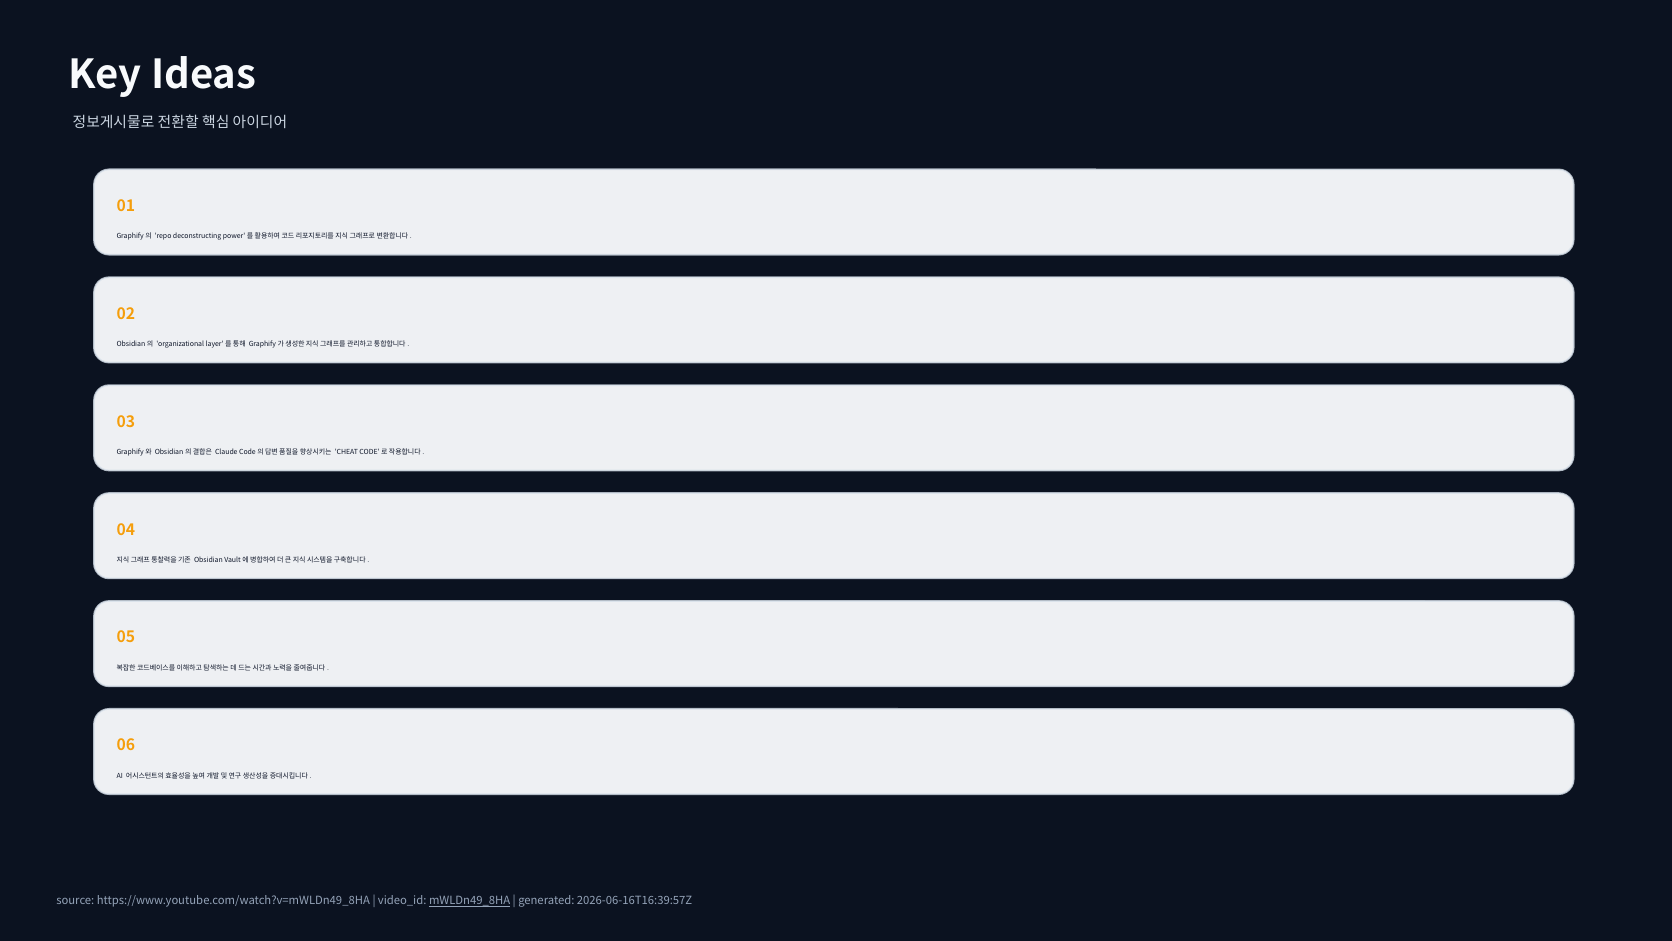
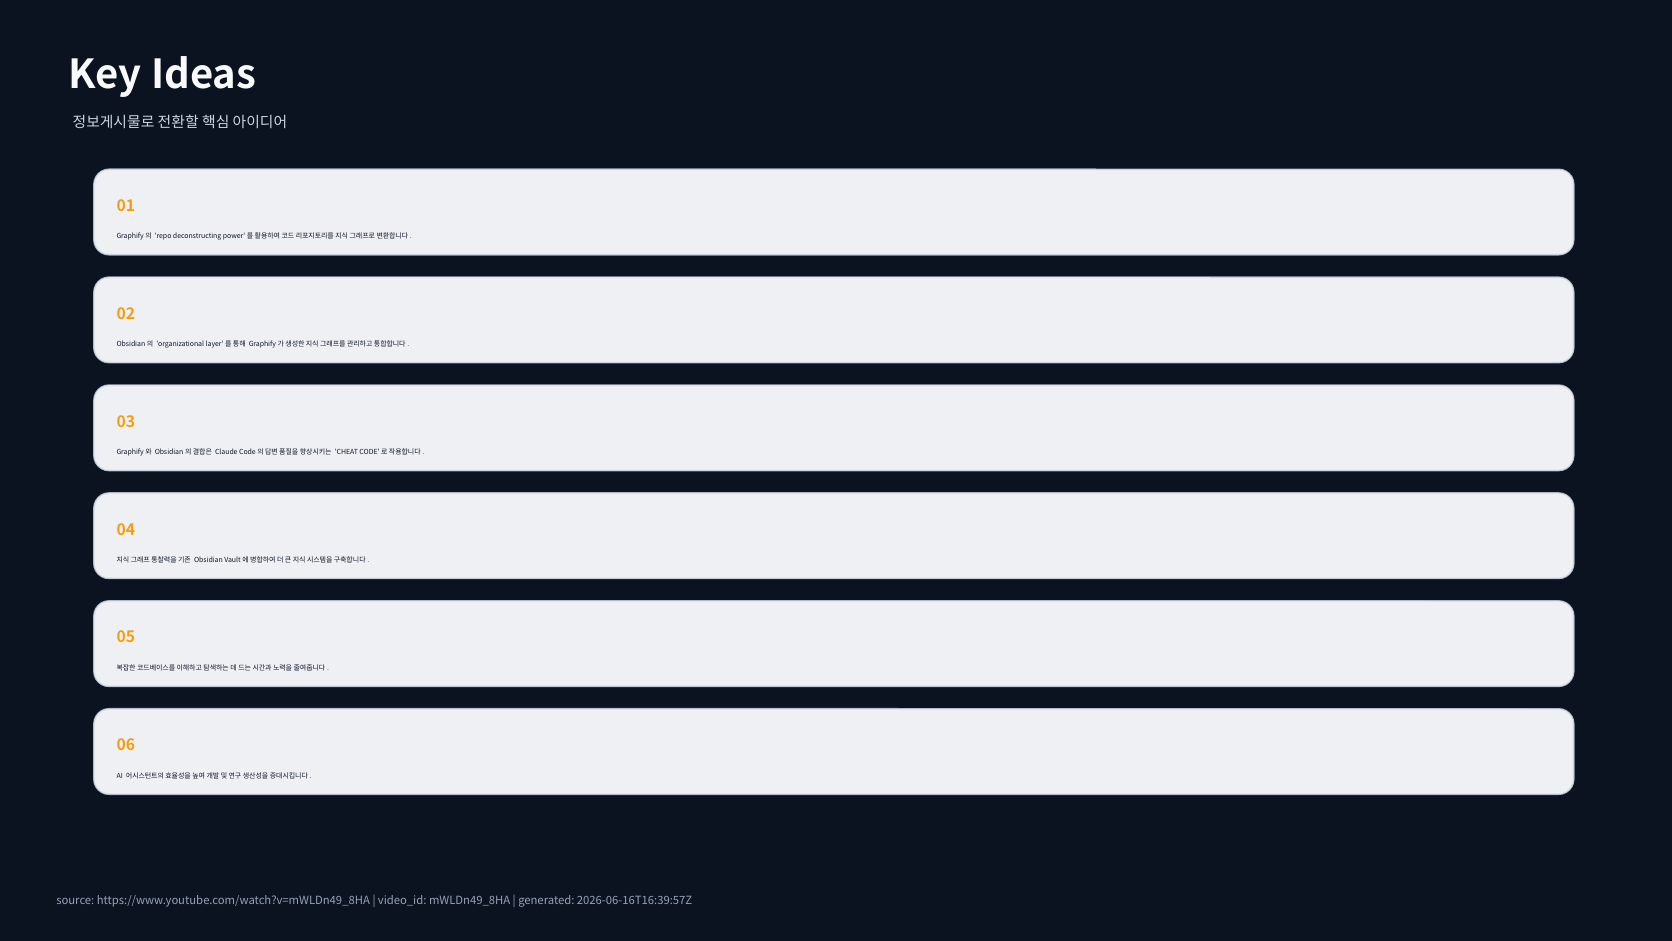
mWLDn49_8HA underline: present -> none
